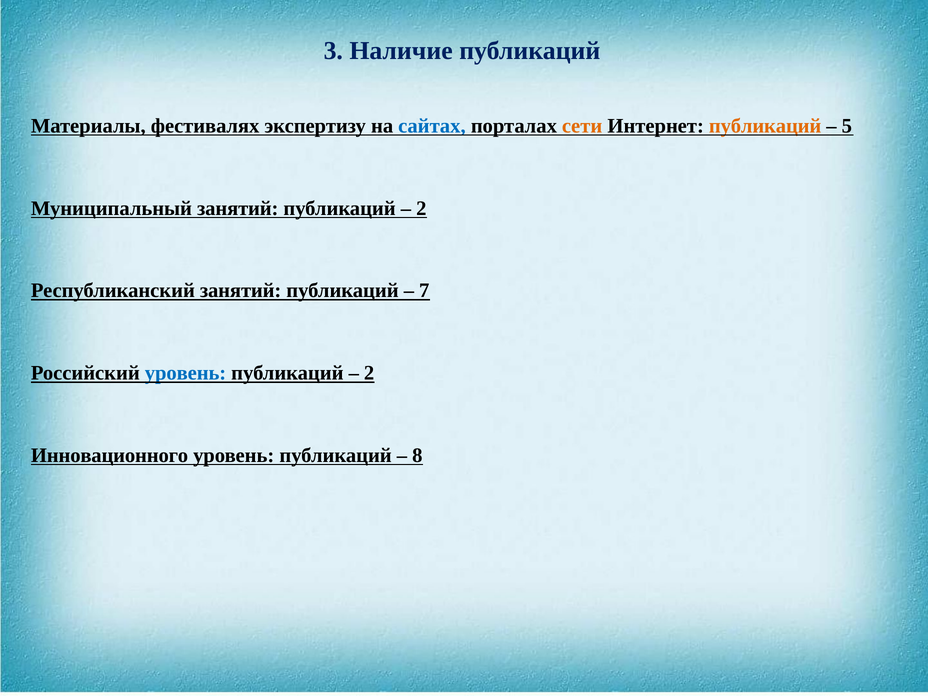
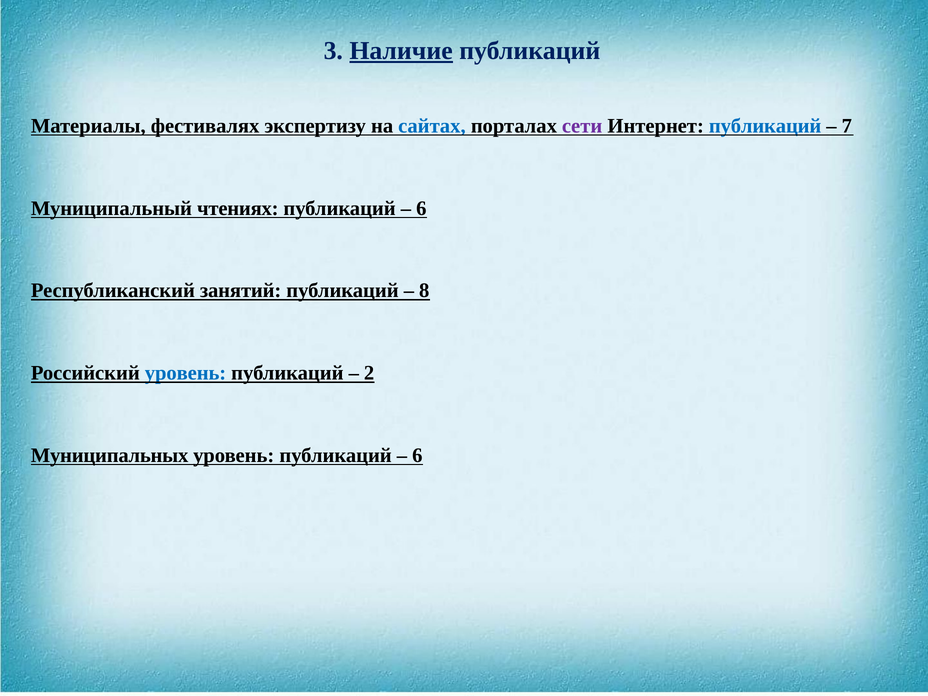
Наличие underline: none -> present
сети colour: orange -> purple
публикаций at (765, 126) colour: orange -> blue
5: 5 -> 7
Муниципальный занятий: занятий -> чтениях
2 at (421, 208): 2 -> 6
7: 7 -> 8
Инновационного: Инновационного -> Муниципальных
8 at (417, 456): 8 -> 6
